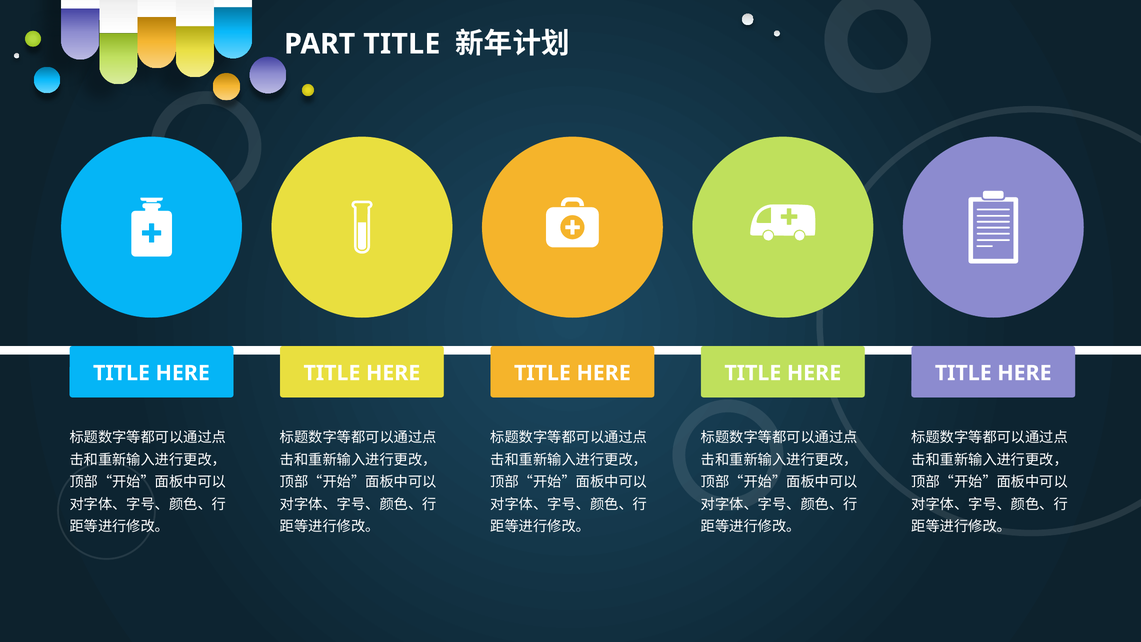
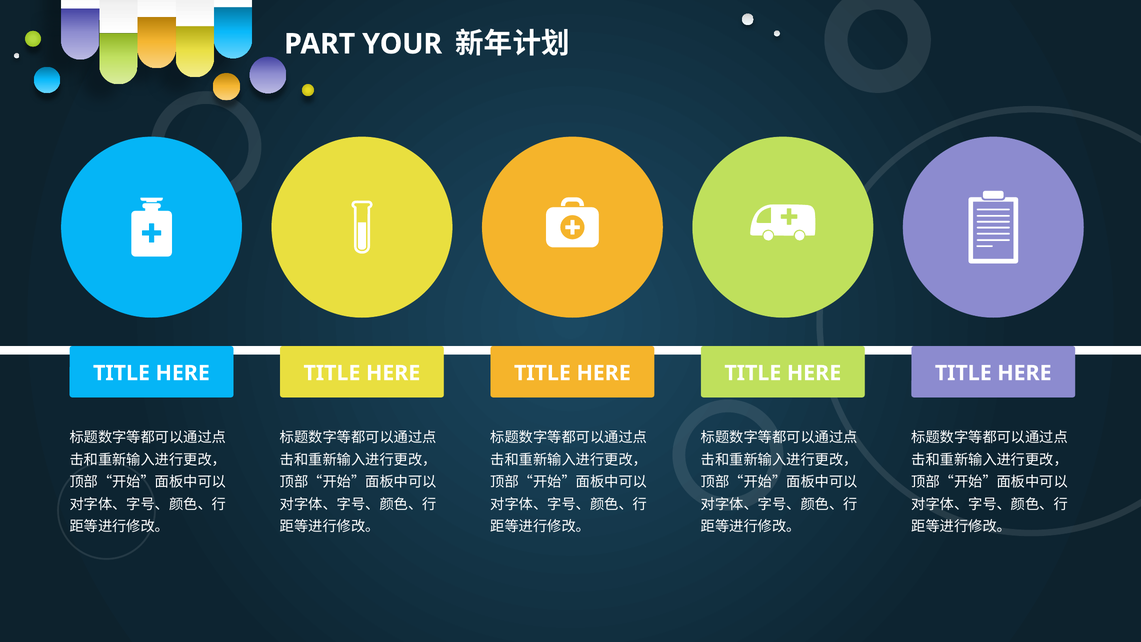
PART TITLE: TITLE -> YOUR
